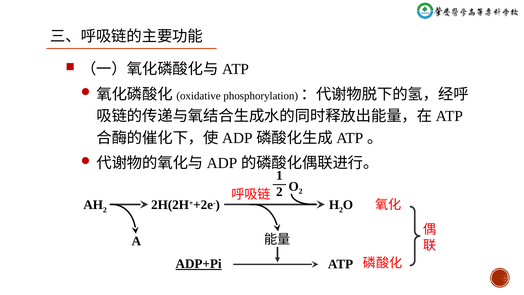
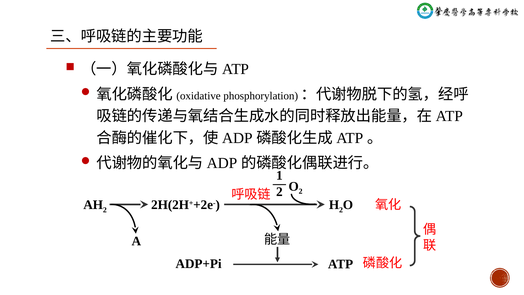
ADP+Pi underline: present -> none
